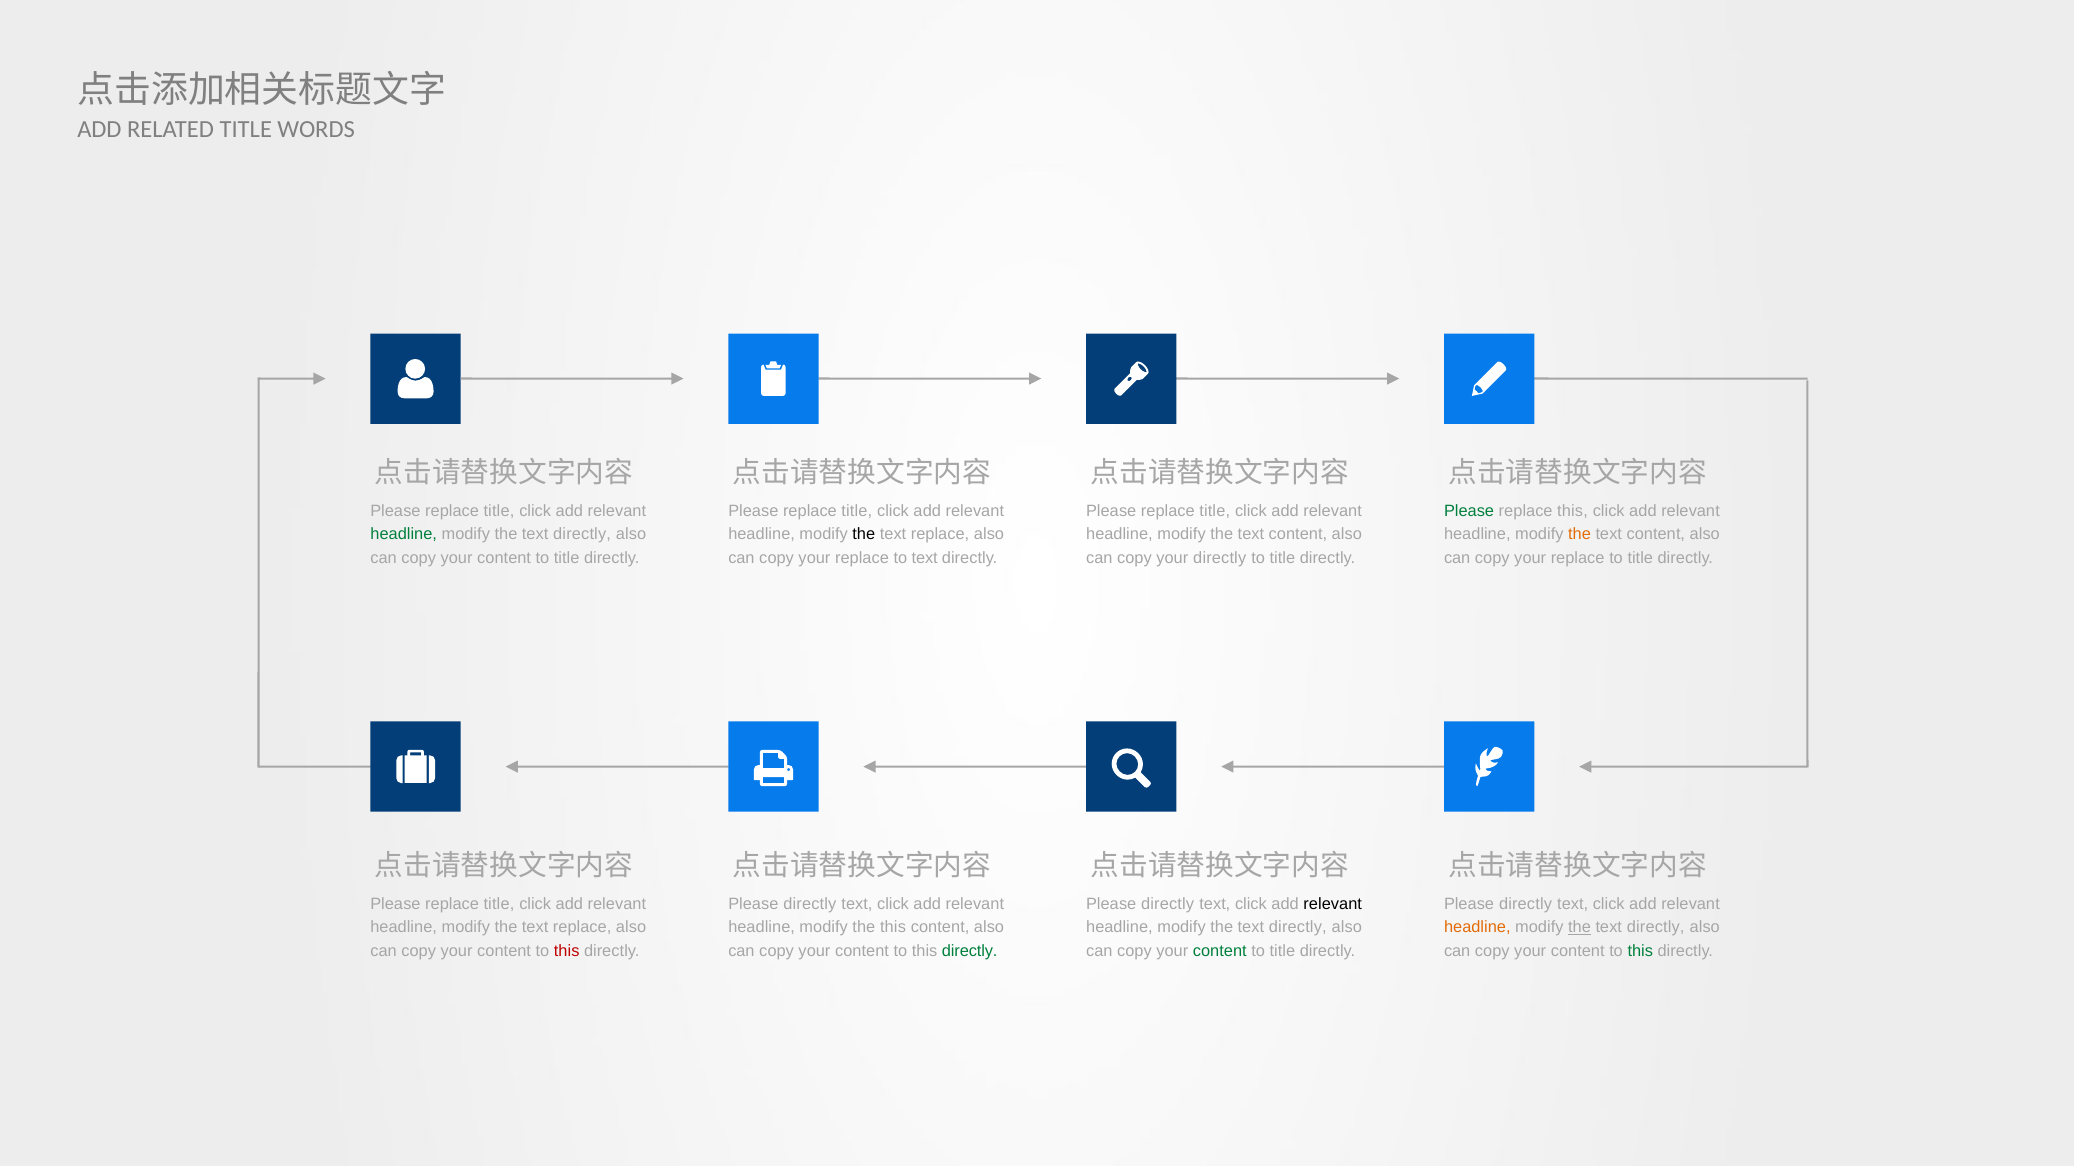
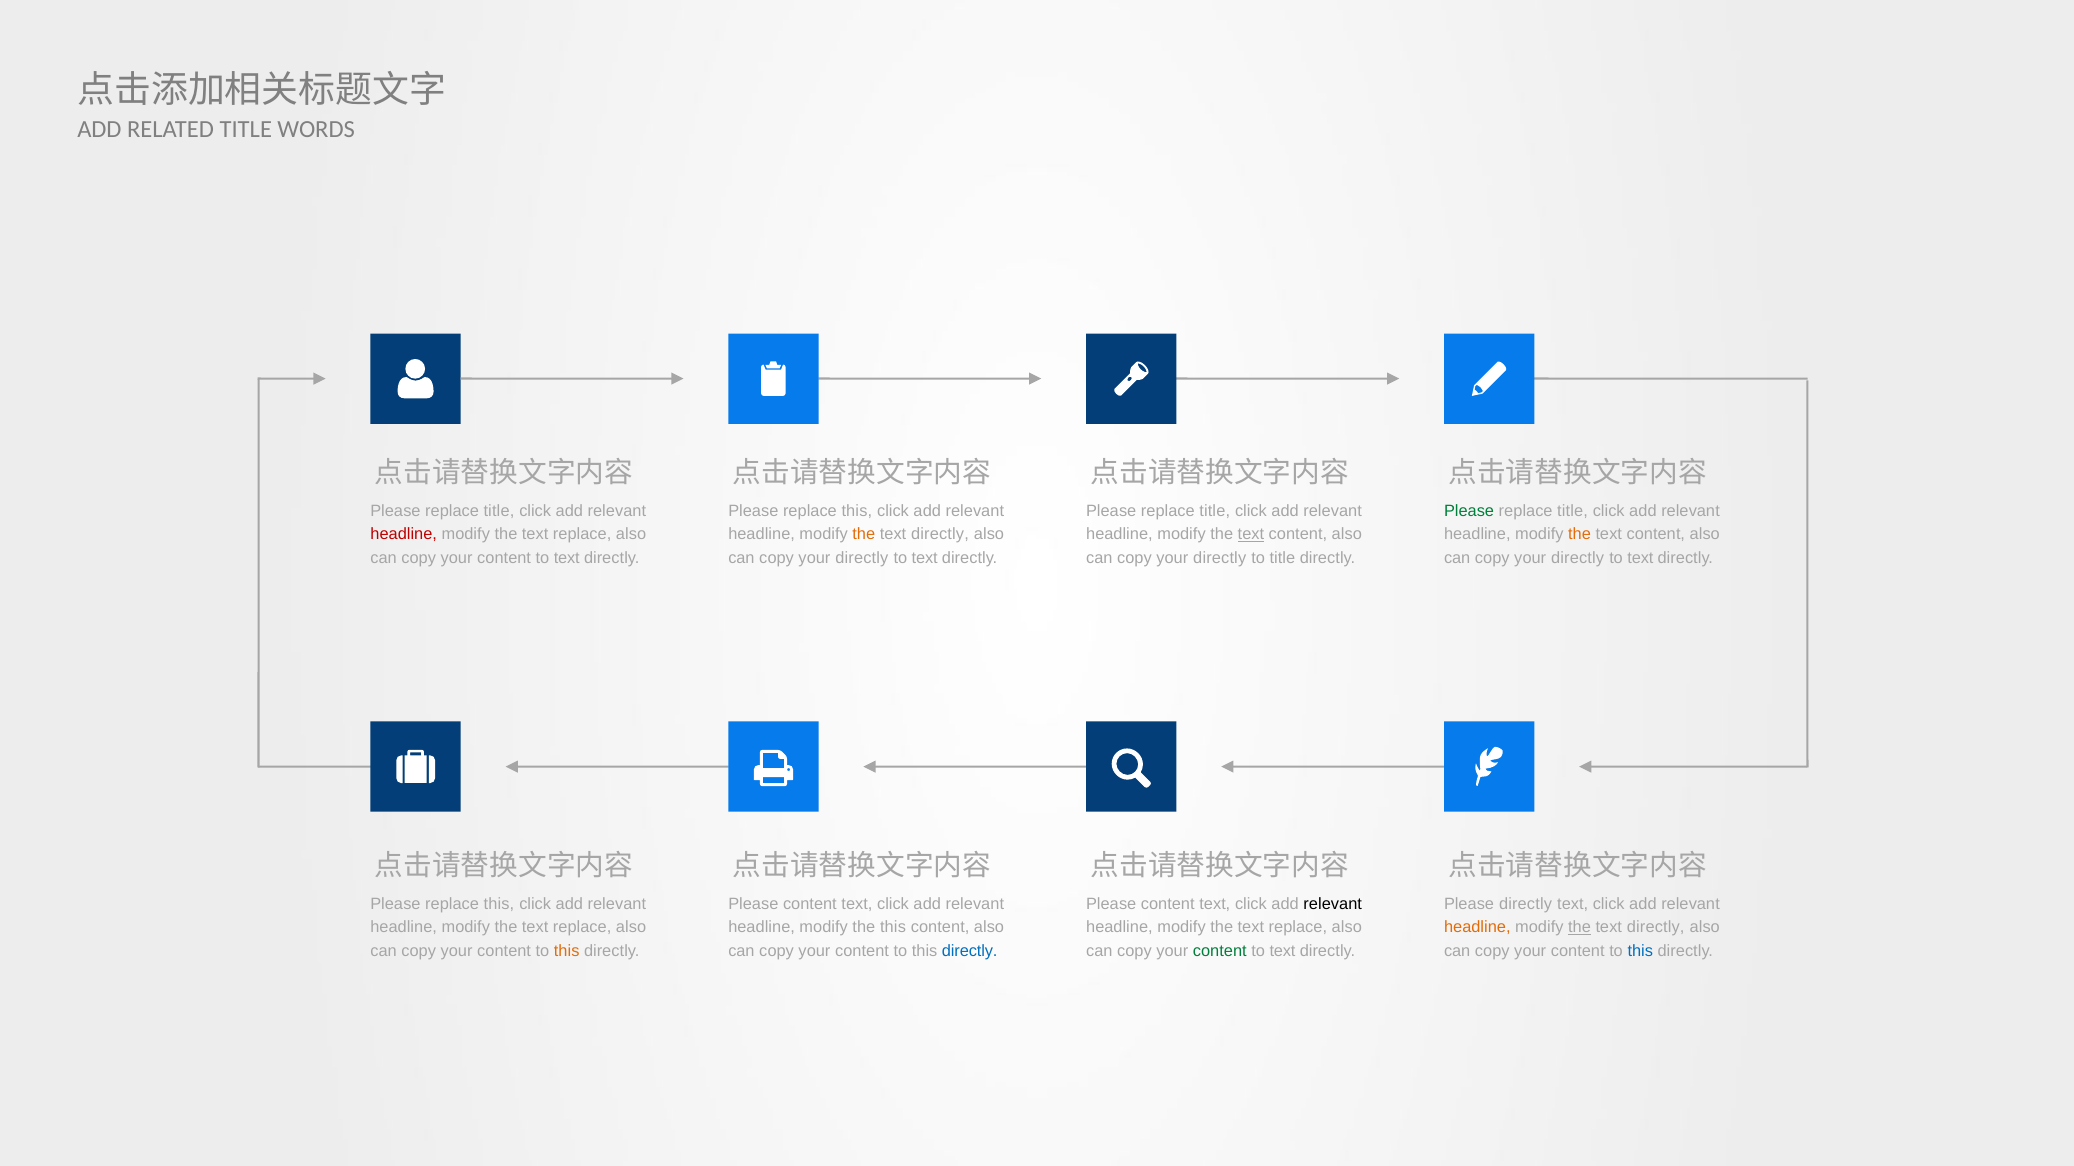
title at (857, 511): title -> this
this at (1573, 511): this -> title
headline at (404, 535) colour: green -> red
directly at (582, 535): directly -> replace
the at (864, 535) colour: black -> orange
replace at (940, 535): replace -> directly
text at (1251, 535) underline: none -> present
title at (567, 558): title -> text
replace at (862, 558): replace -> directly
replace at (1578, 558): replace -> directly
title at (1640, 558): title -> text
title at (499, 904): title -> this
directly at (810, 904): directly -> content
directly at (1168, 904): directly -> content
directly at (1298, 928): directly -> replace
this at (567, 951) colour: red -> orange
directly at (970, 951) colour: green -> blue
title at (1282, 951): title -> text
this at (1640, 951) colour: green -> blue
